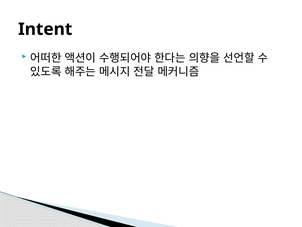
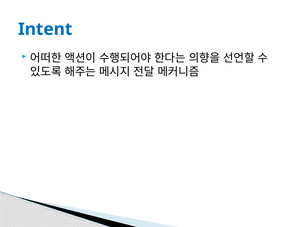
Intent colour: black -> blue
